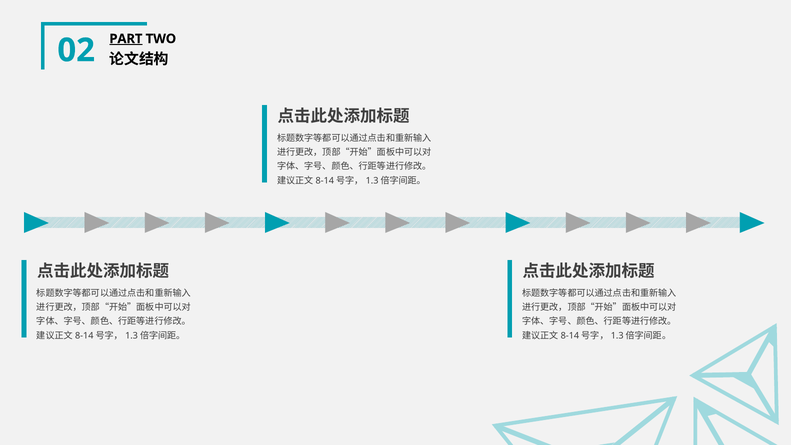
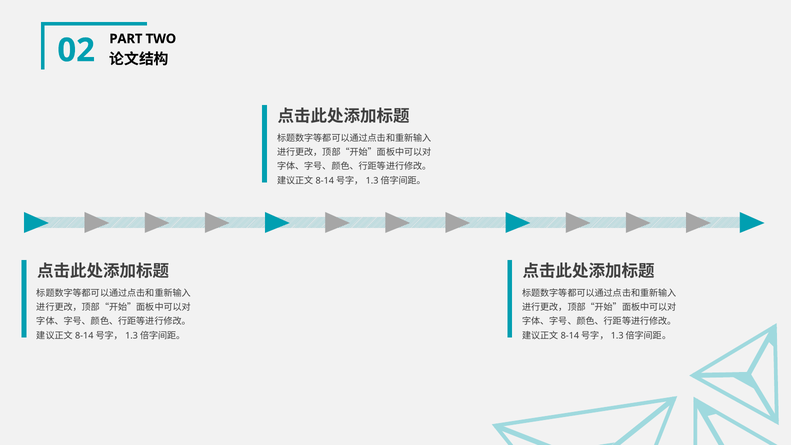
PART underline: present -> none
